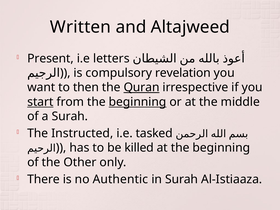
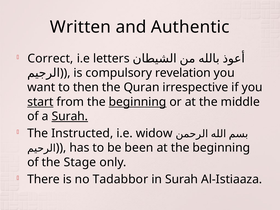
Altajweed: Altajweed -> Authentic
Present: Present -> Correct
Quran underline: present -> none
Surah at (70, 116) underline: none -> present
tasked: tasked -> widow
killed: killed -> been
Other: Other -> Stage
Authentic: Authentic -> Tadabbor
